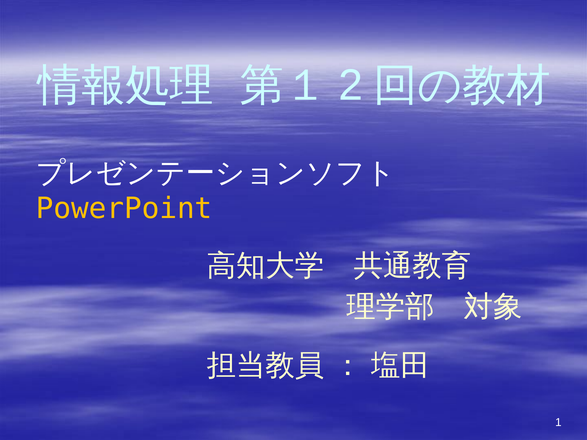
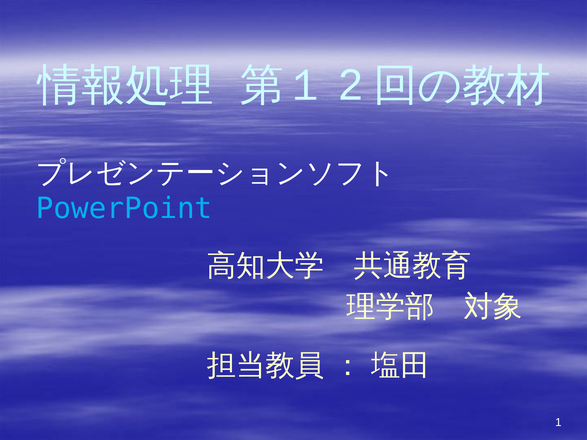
PowerPoint colour: yellow -> light blue
